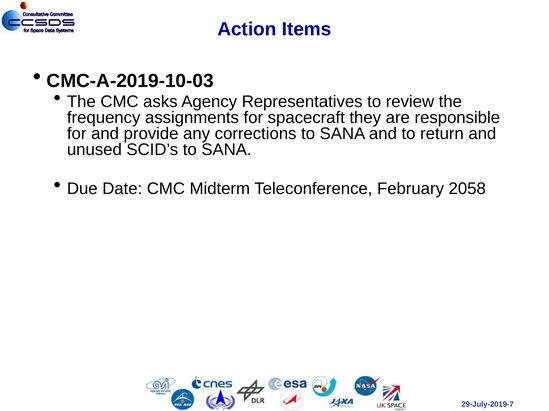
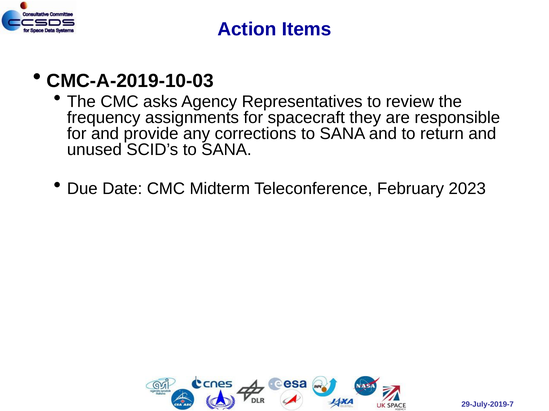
2058: 2058 -> 2023
